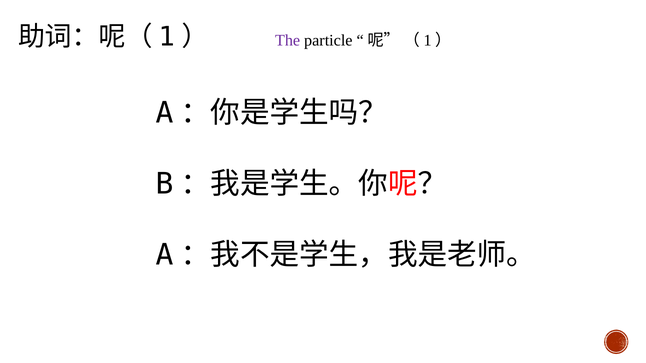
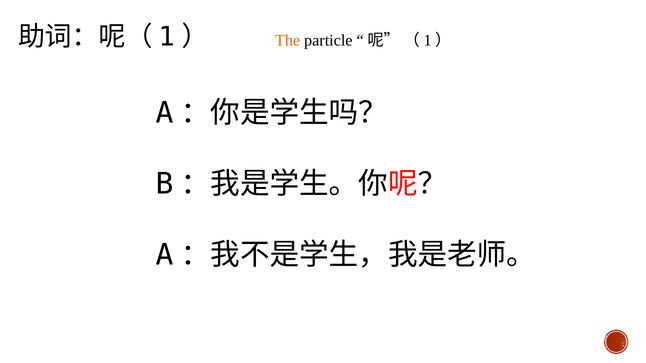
The colour: purple -> orange
